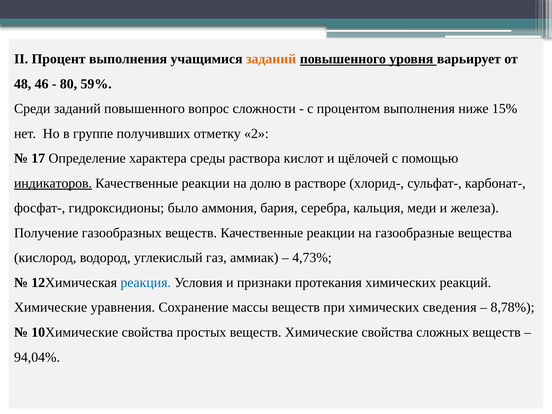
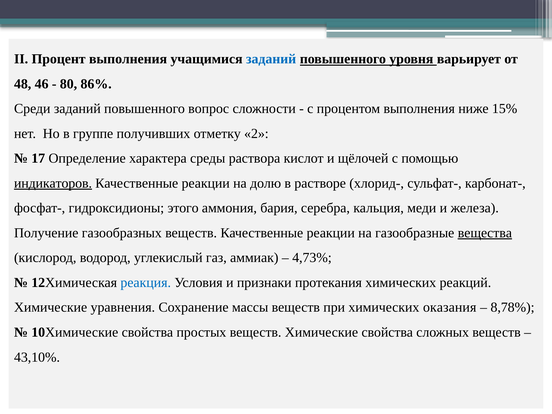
заданий at (271, 59) colour: orange -> blue
59%: 59% -> 86%
было: было -> этого
вещества underline: none -> present
сведения: сведения -> оказания
94,04%: 94,04% -> 43,10%
